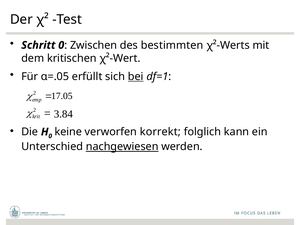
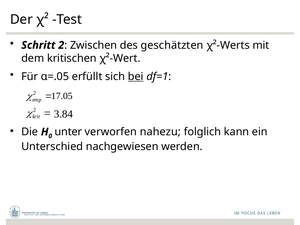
Schritt 0: 0 -> 2
bestimmten: bestimmten -> geschätzten
keine: keine -> unter
korrekt: korrekt -> nahezu
nachgewiesen underline: present -> none
